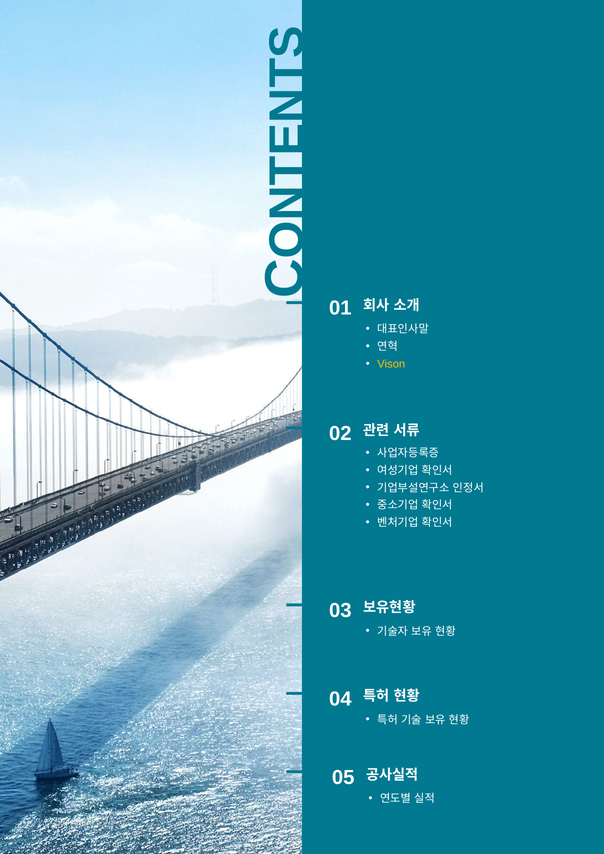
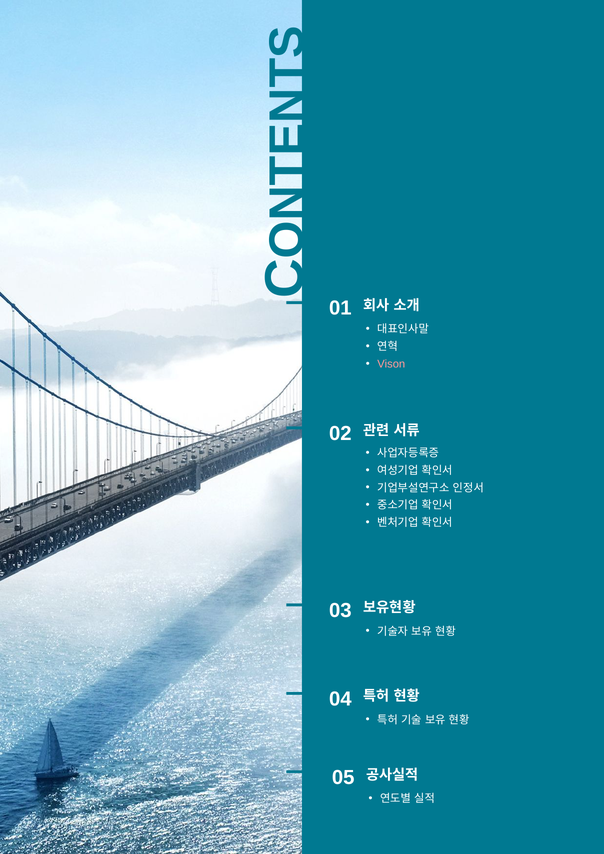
Vison colour: yellow -> pink
